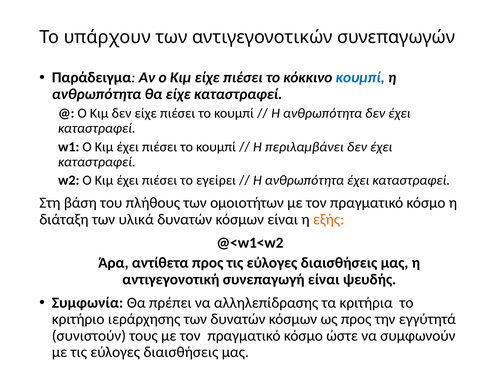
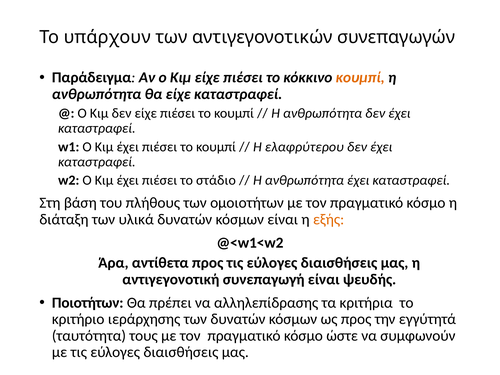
κουμπί at (360, 78) colour: blue -> orange
περιλαμβάνει: περιλαμβάνει -> ελαφρύτερου
εγείρει: εγείρει -> στάδιο
Συμφωνία: Συμφωνία -> Ποιοτήτων
συνιστούν: συνιστούν -> ταυτότητα
